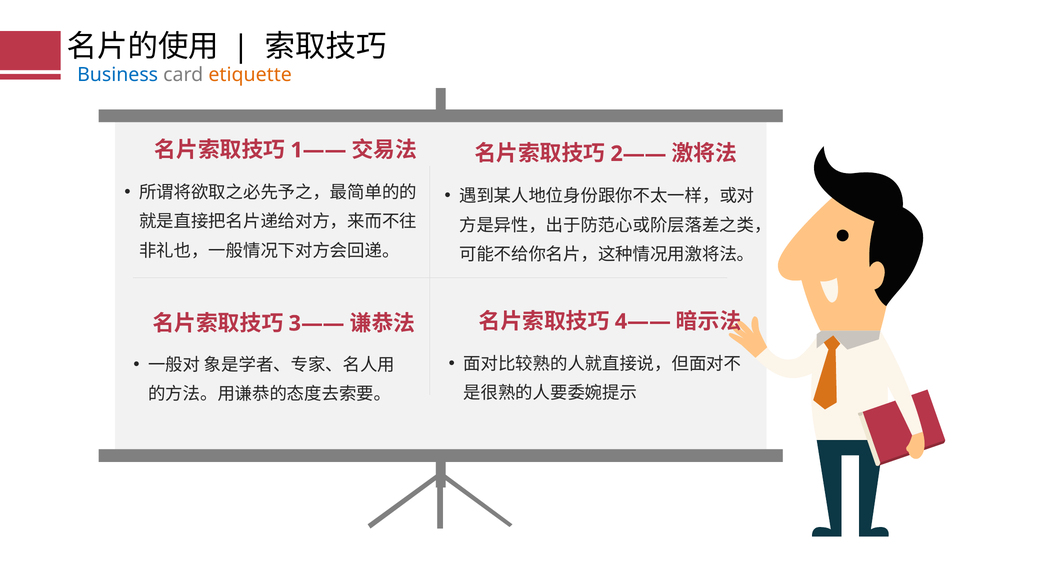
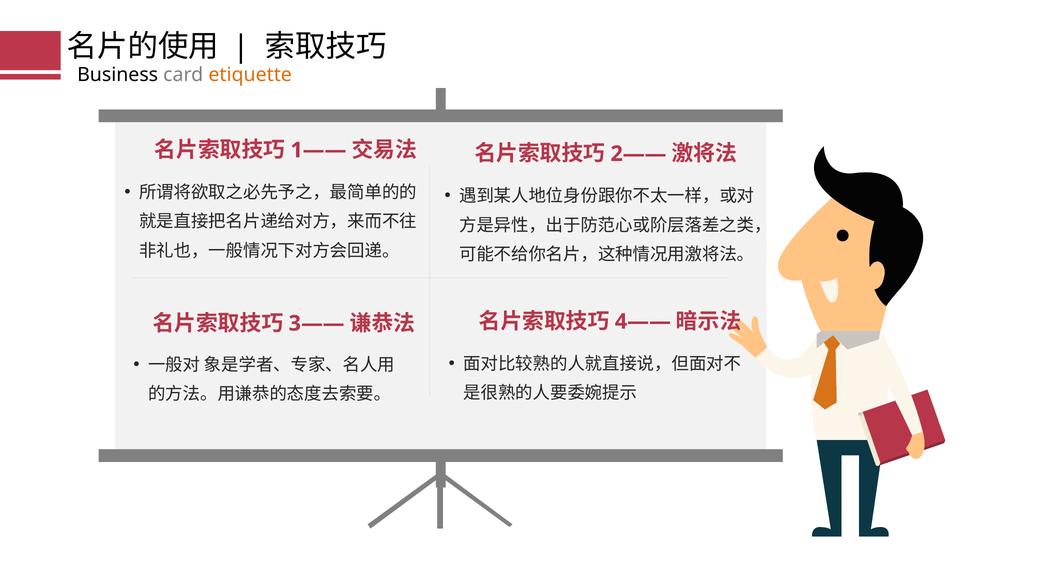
Business colour: blue -> black
